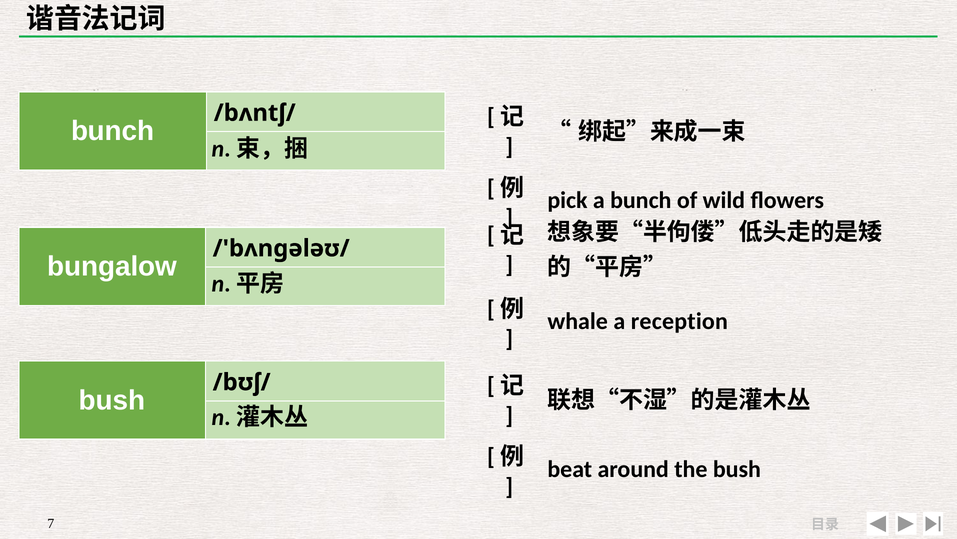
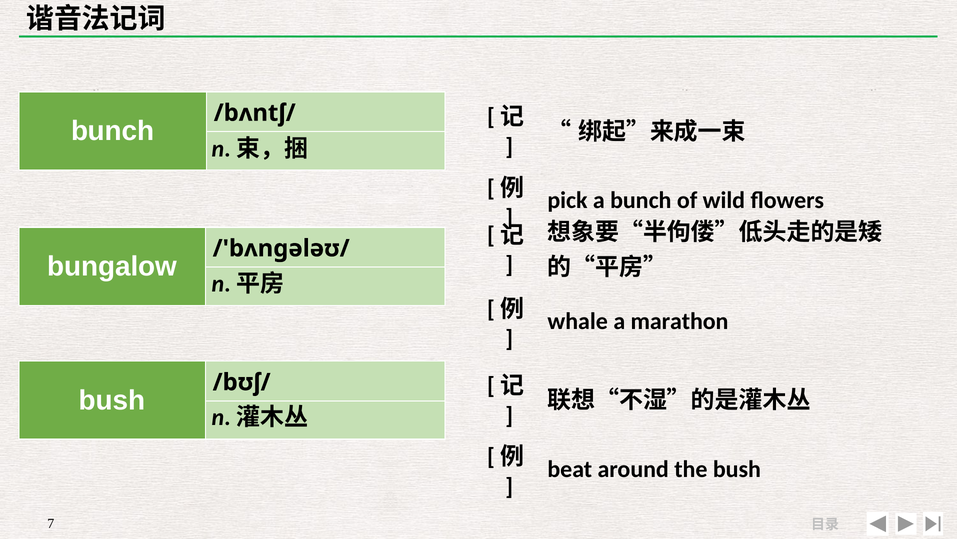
reception: reception -> marathon
